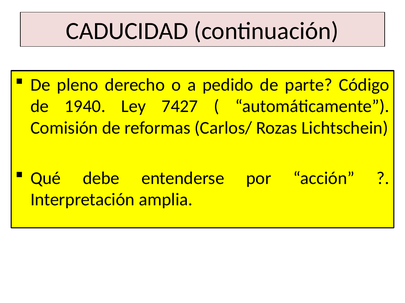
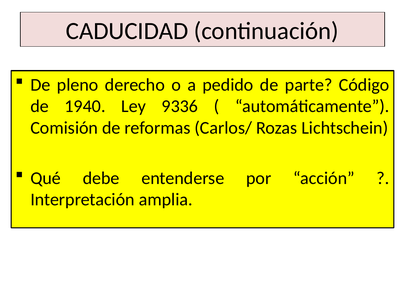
7427: 7427 -> 9336
